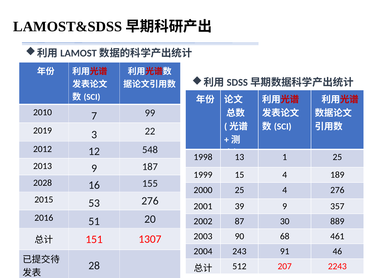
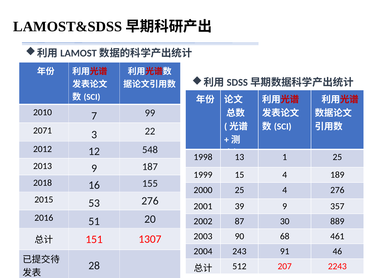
2019: 2019 -> 2071
2028: 2028 -> 2018
